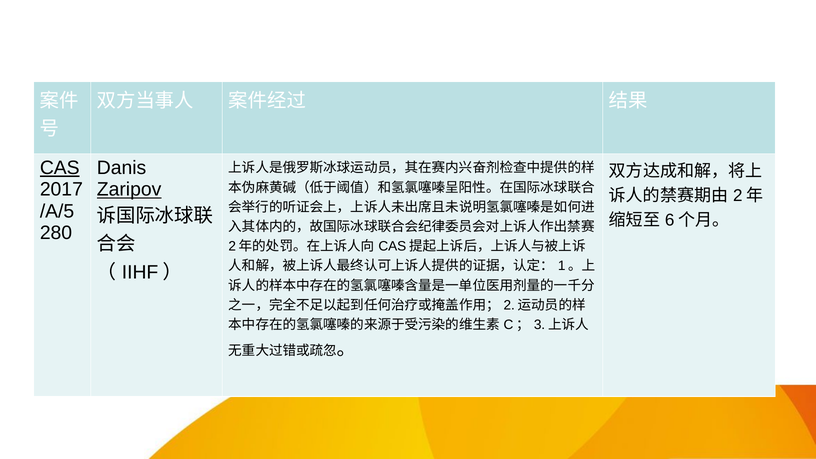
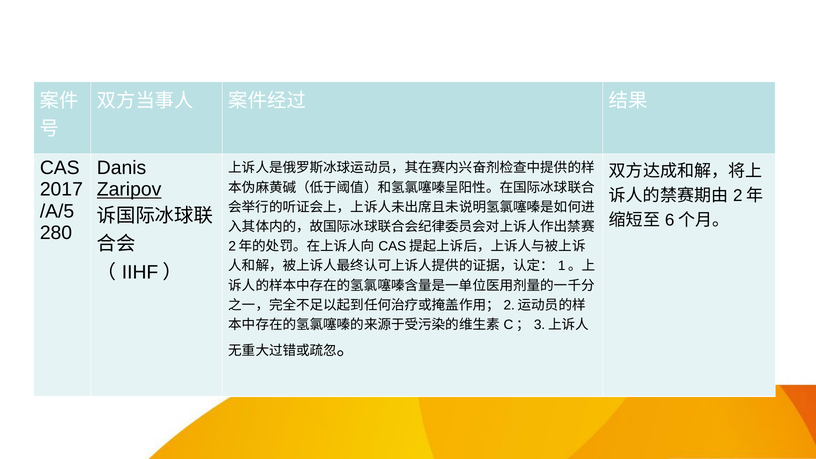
CAS underline: present -> none
